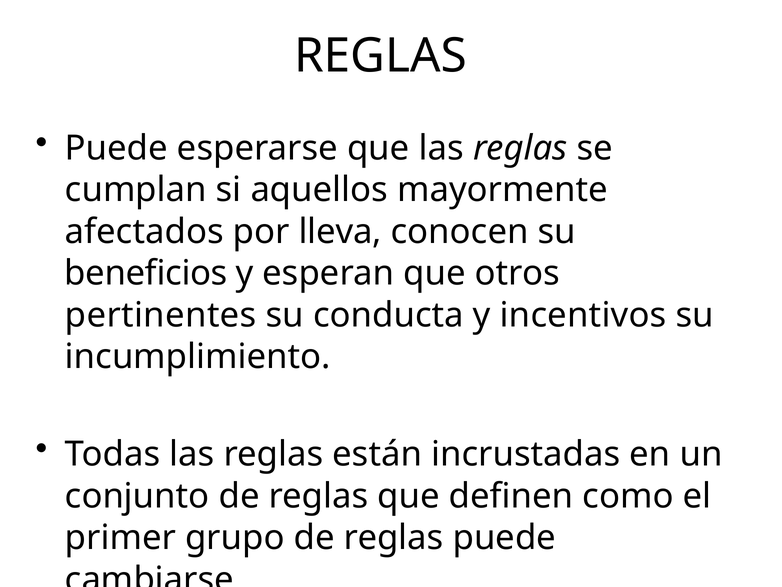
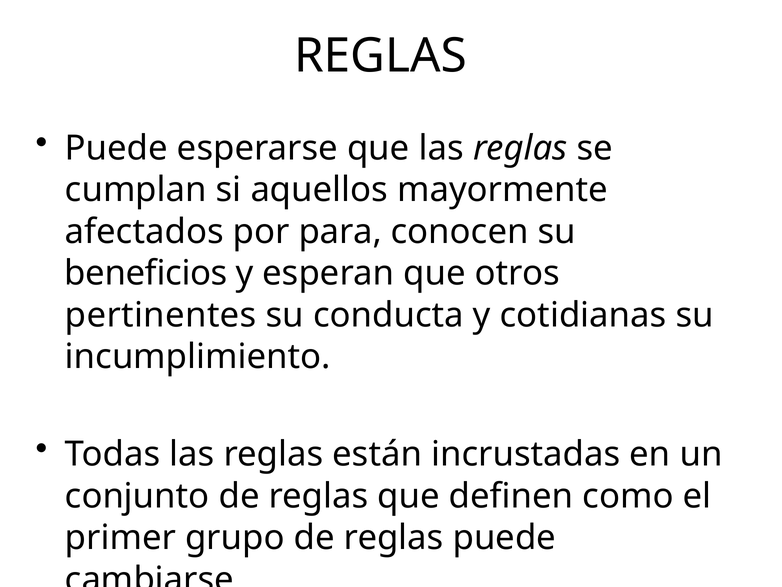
lleva: lleva -> para
incentivos: incentivos -> cotidianas
